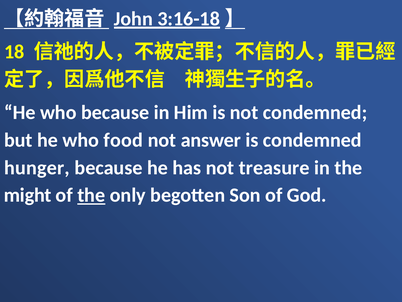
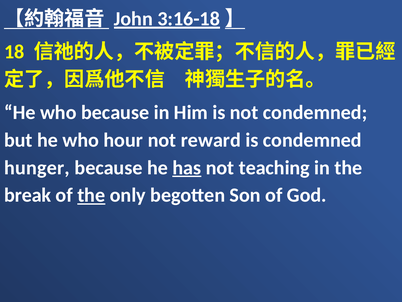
food: food -> hour
answer: answer -> reward
has underline: none -> present
treasure: treasure -> teaching
might: might -> break
